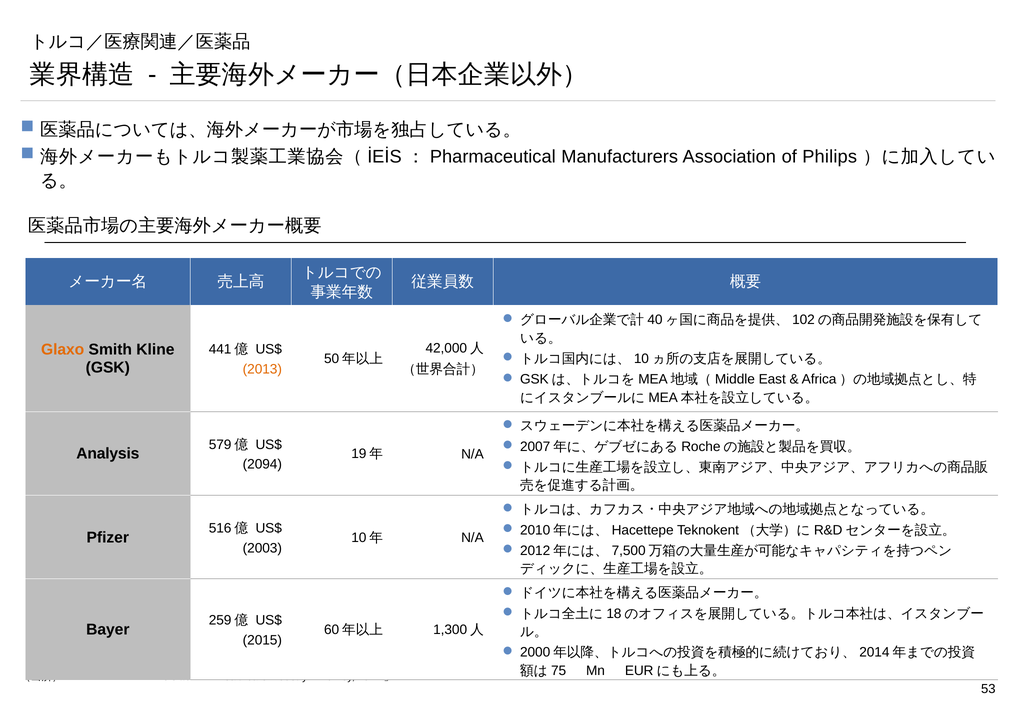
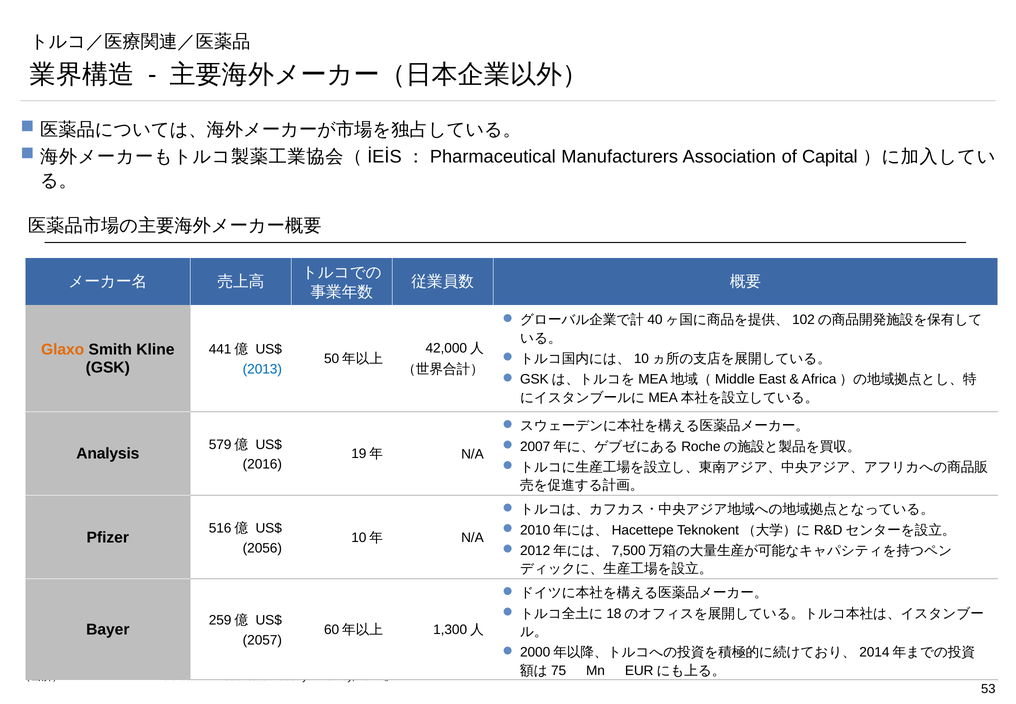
Philips: Philips -> Capital
2013 colour: orange -> blue
2094: 2094 -> 2016
2003: 2003 -> 2056
2015: 2015 -> 2057
